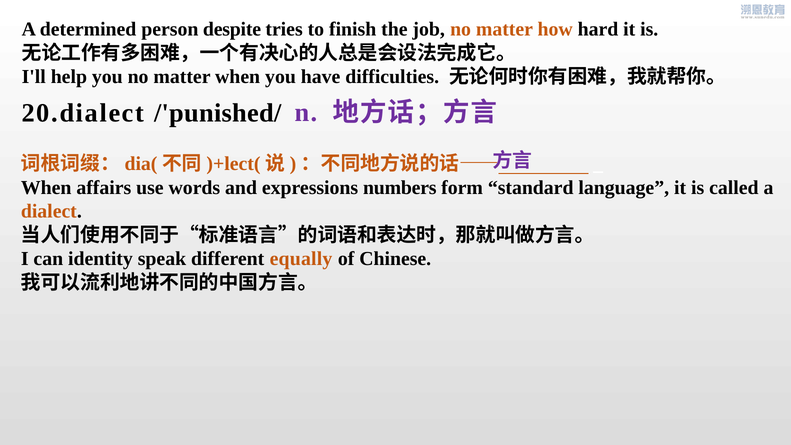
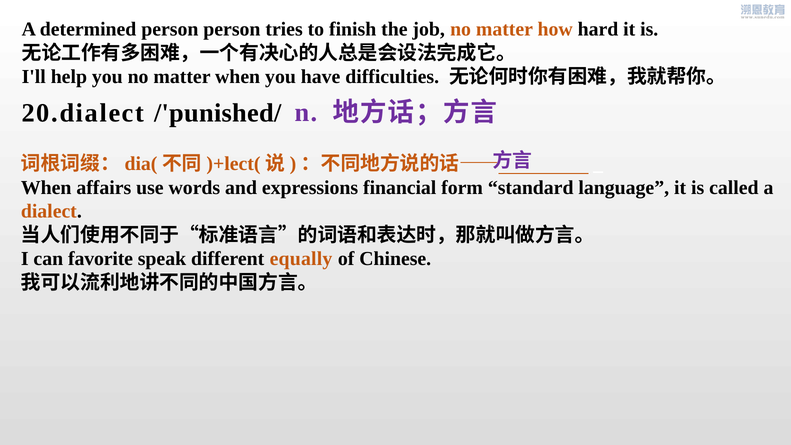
person despite: despite -> person
numbers: numbers -> financial
identity: identity -> favorite
